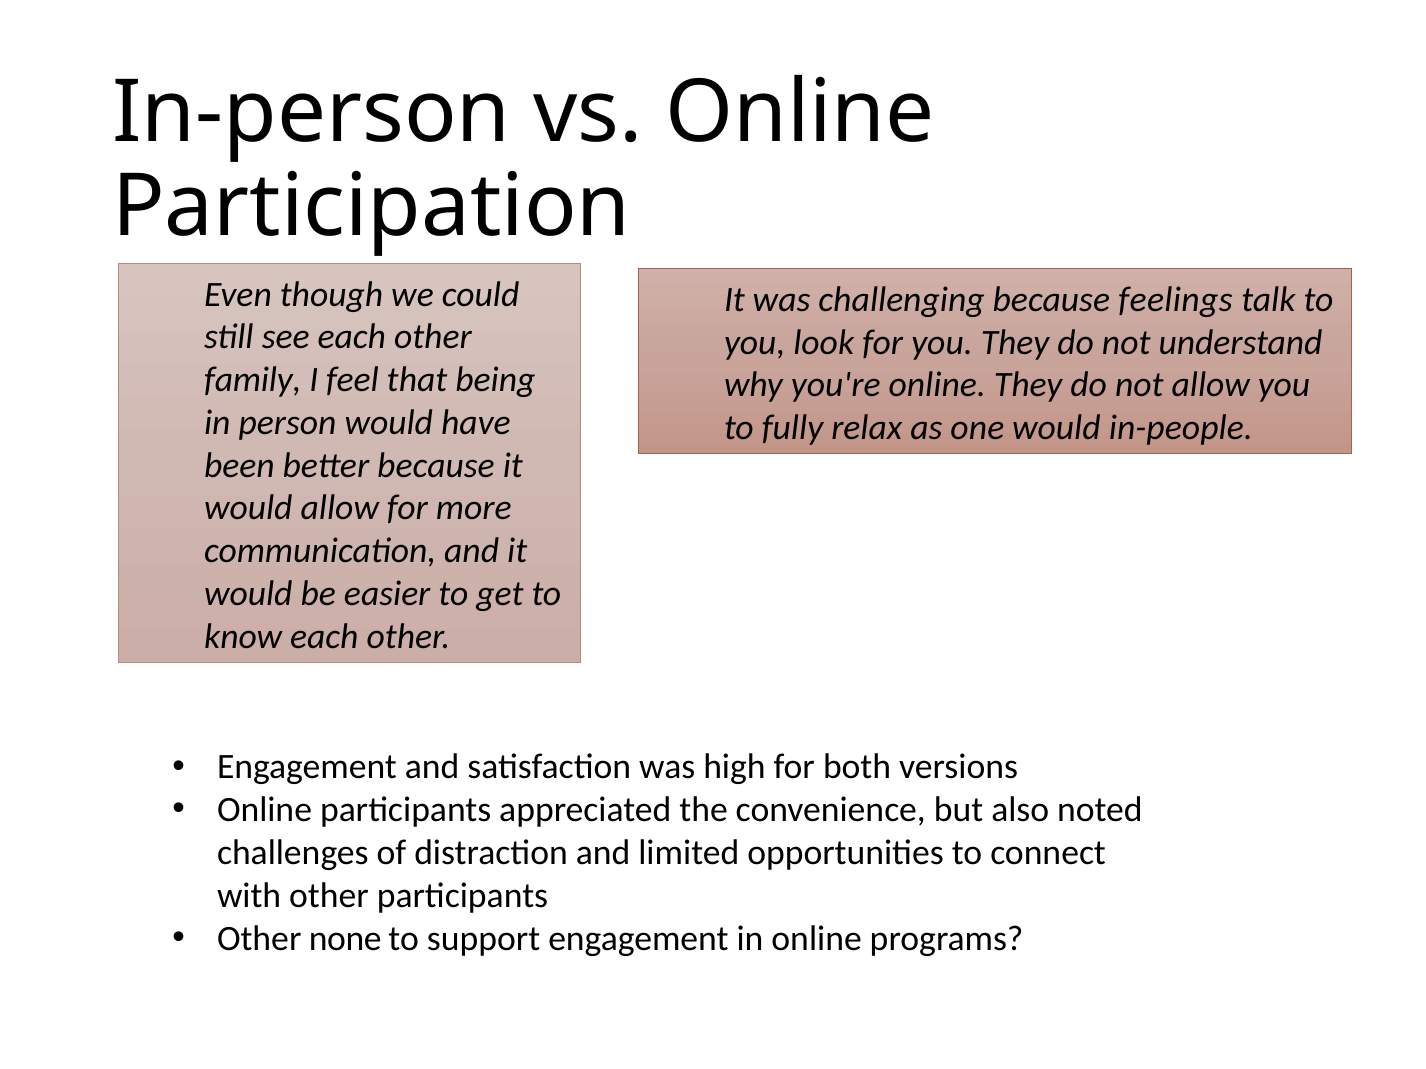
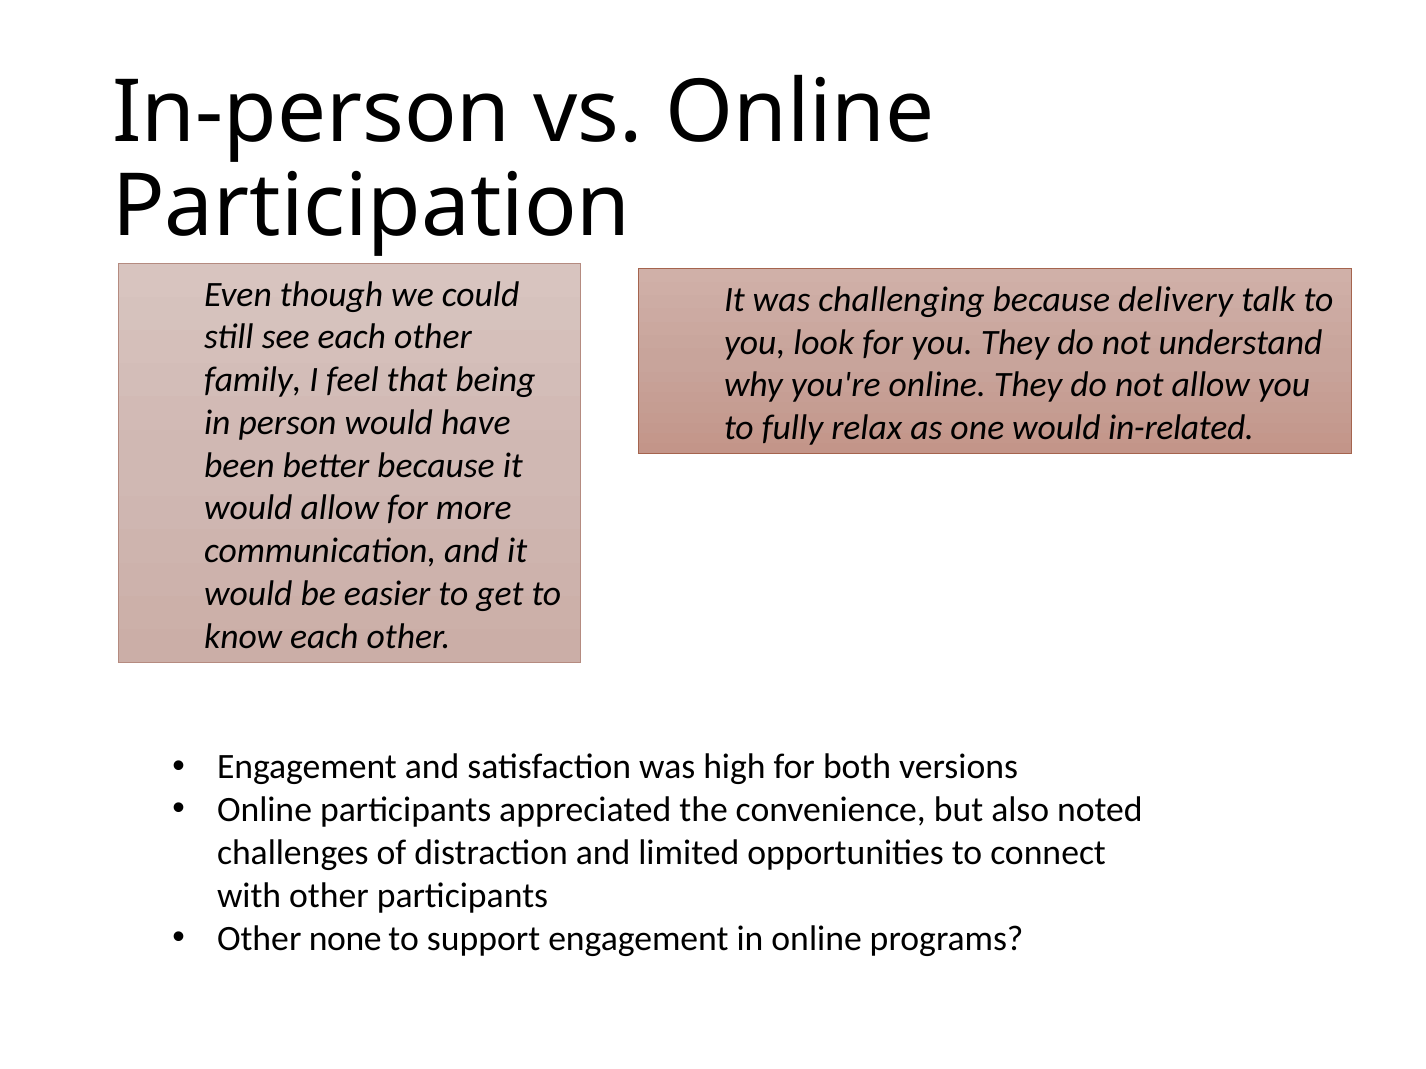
feelings: feelings -> delivery
in-people: in-people -> in-related
